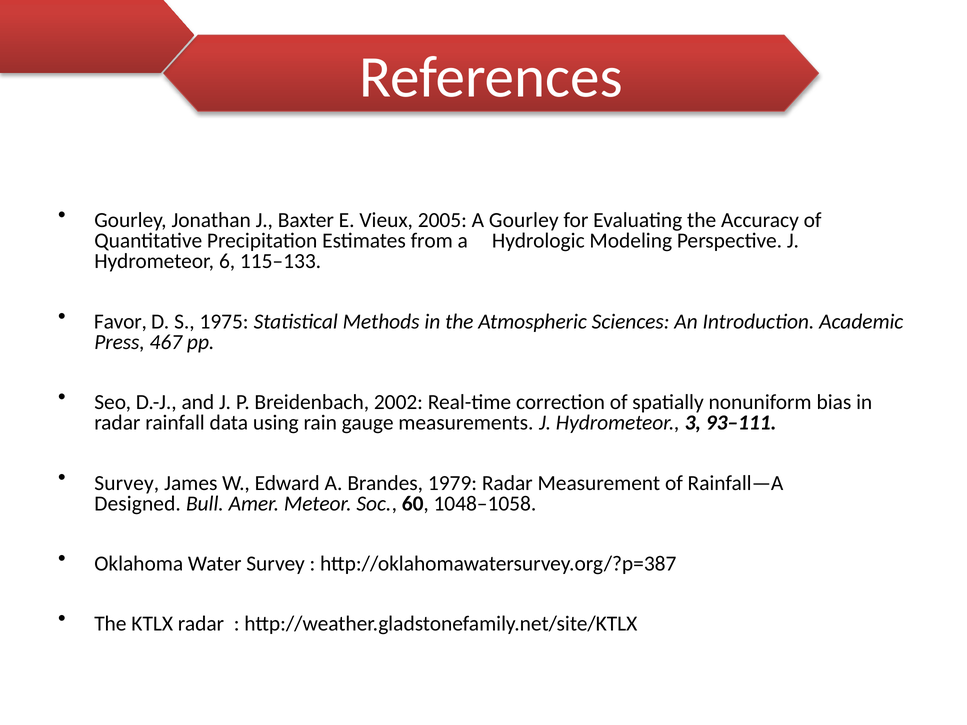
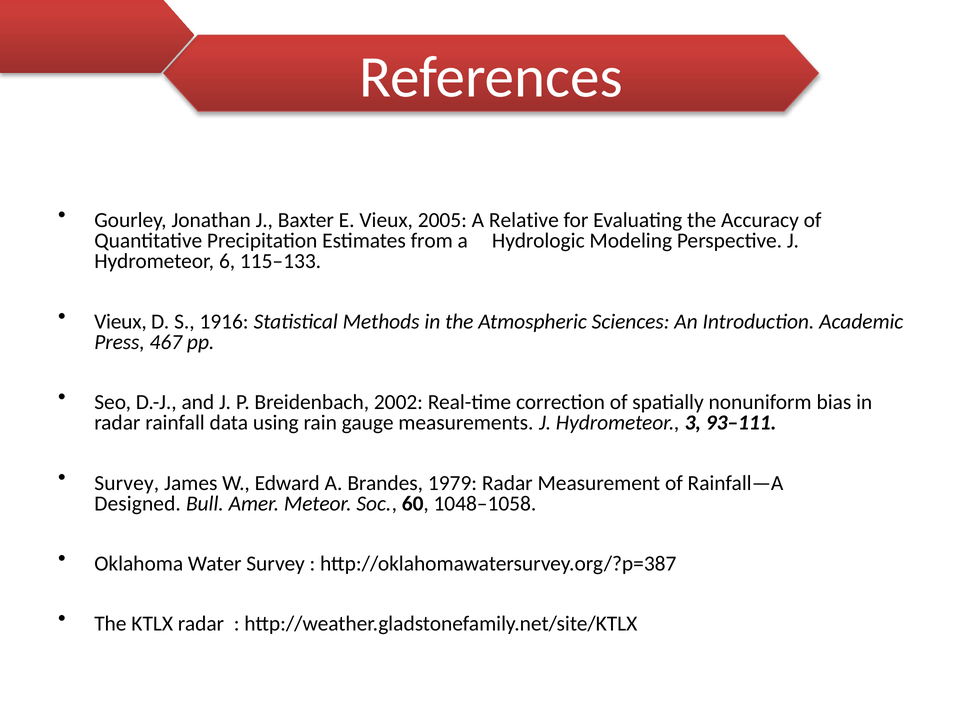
A Gourley: Gourley -> Relative
Favor at (120, 322): Favor -> Vieux
1975: 1975 -> 1916
